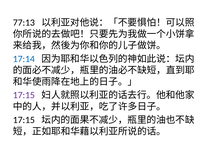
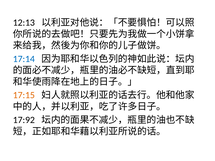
77:13: 77:13 -> 12:13
17:15 at (24, 95) colour: purple -> orange
17:15 at (24, 120): 17:15 -> 17:92
